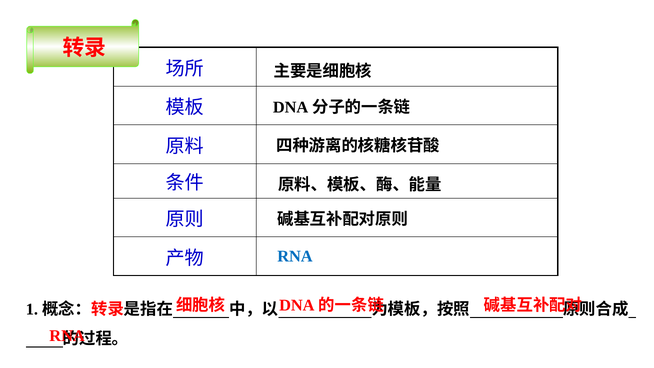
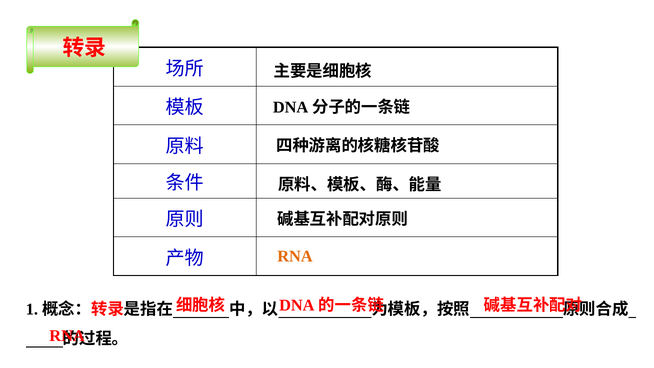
RNA at (295, 256) colour: blue -> orange
